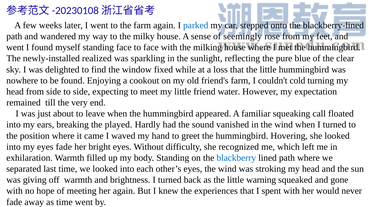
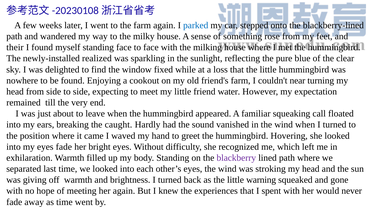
seemingly: seemingly -> something
went at (15, 48): went -> their
cold: cold -> near
played: played -> caught
blackberry colour: blue -> purple
